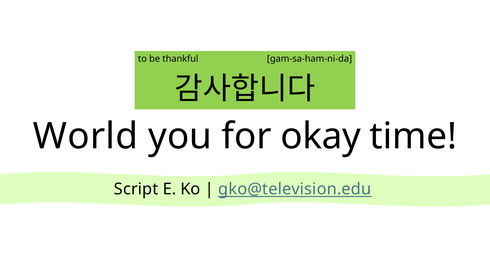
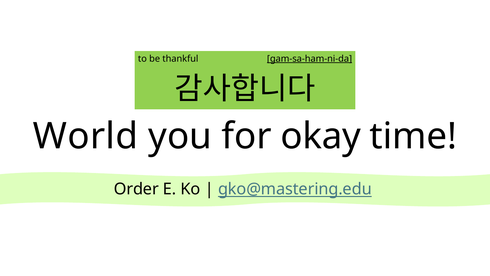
gam-sa-ham-ni-da underline: none -> present
Script: Script -> Order
gko@television.edu: gko@television.edu -> gko@mastering.edu
